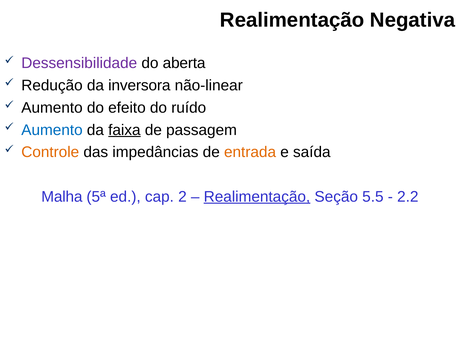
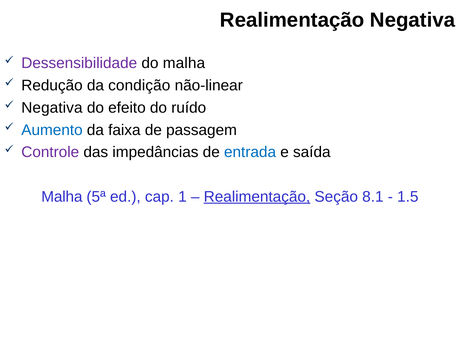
do aberta: aberta -> malha
inversora: inversora -> condição
Aumento at (52, 108): Aumento -> Negativa
faixa underline: present -> none
Controle colour: orange -> purple
entrada colour: orange -> blue
2: 2 -> 1
5.5: 5.5 -> 8.1
2.2: 2.2 -> 1.5
